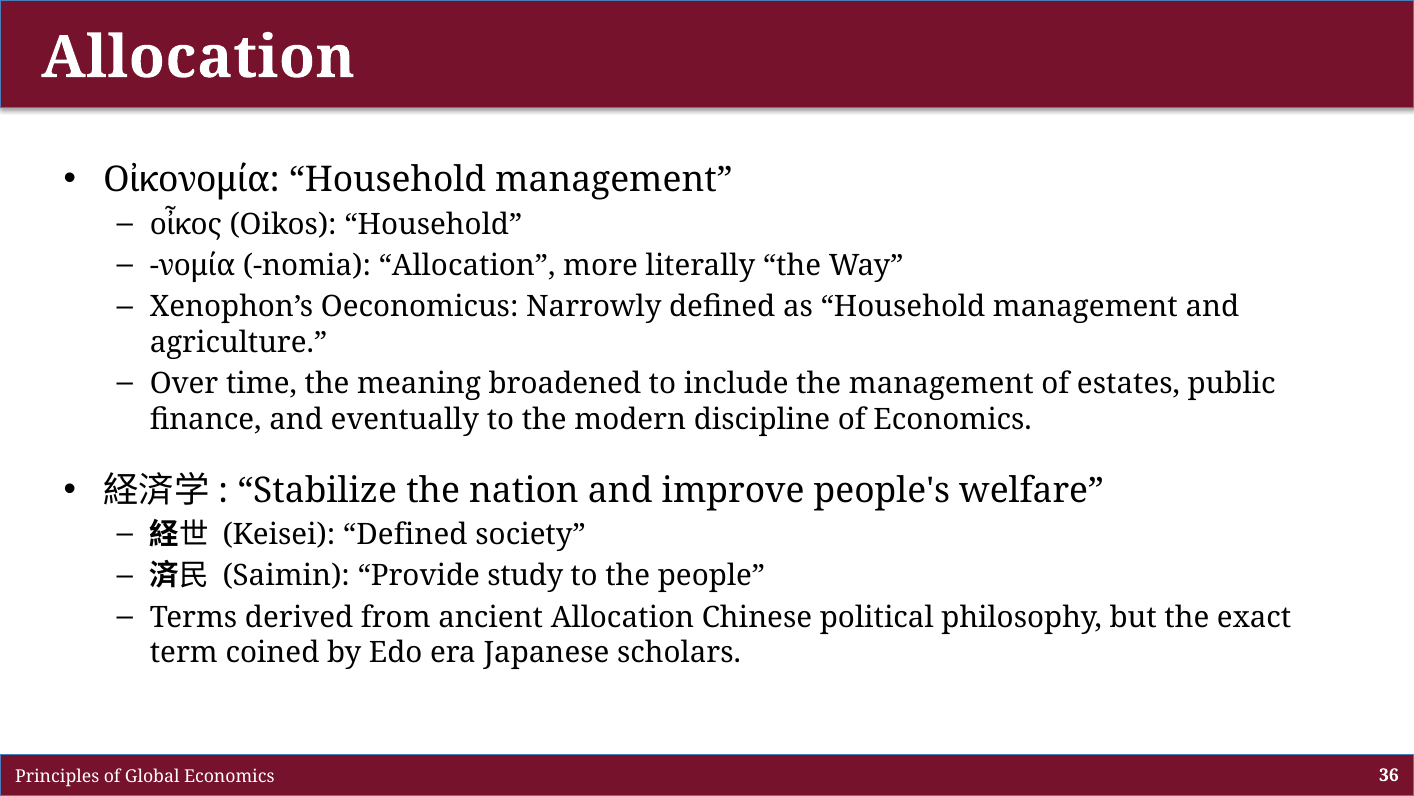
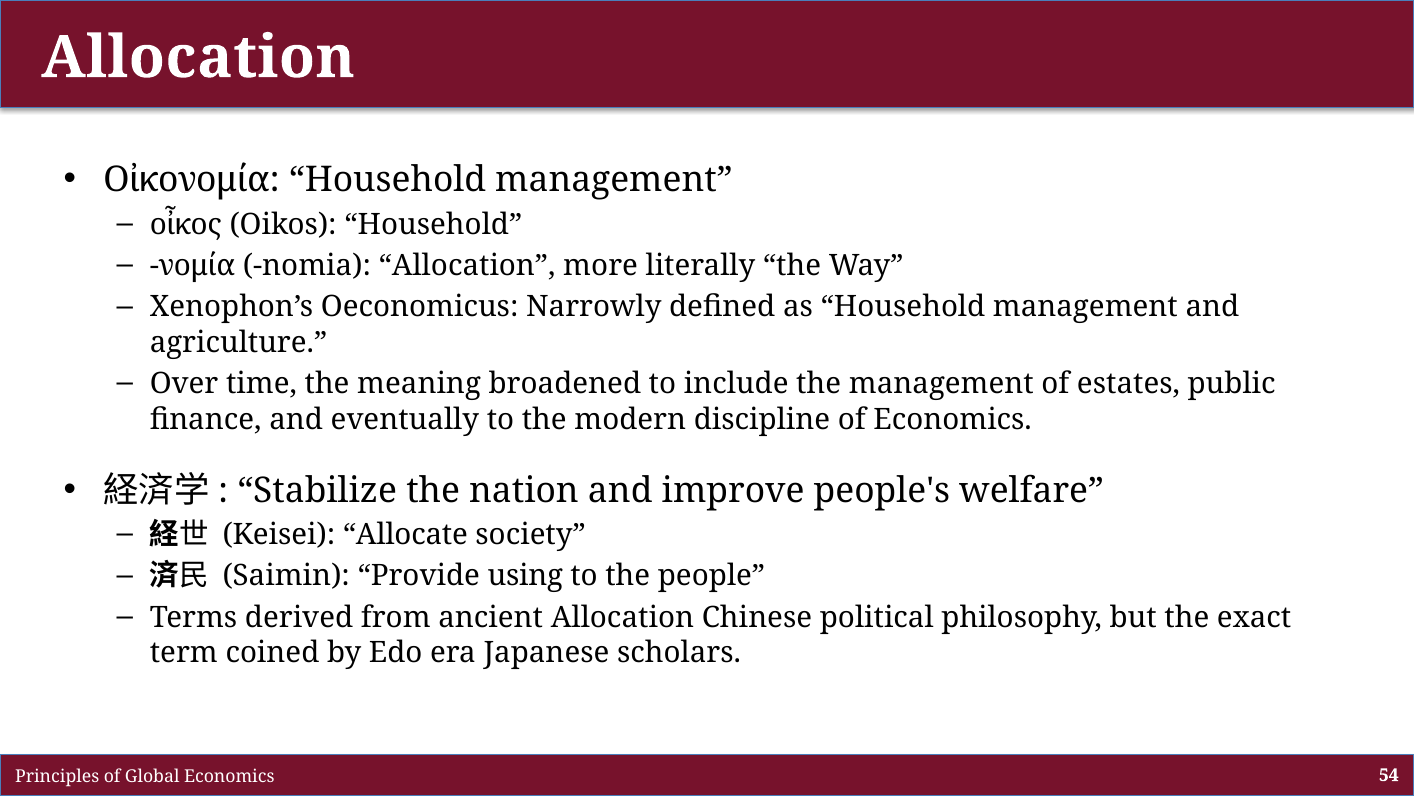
Keisei Defined: Defined -> Allocate
study: study -> using
36: 36 -> 54
